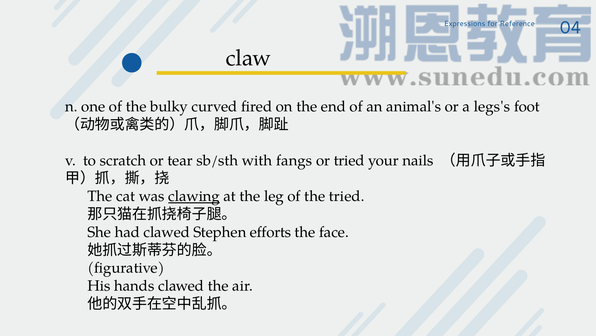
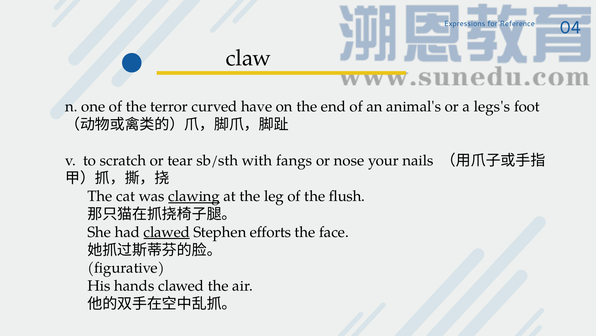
bulky: bulky -> terror
fired: fired -> have
or tried: tried -> nose
the tried: tried -> flush
clawed at (167, 232) underline: none -> present
